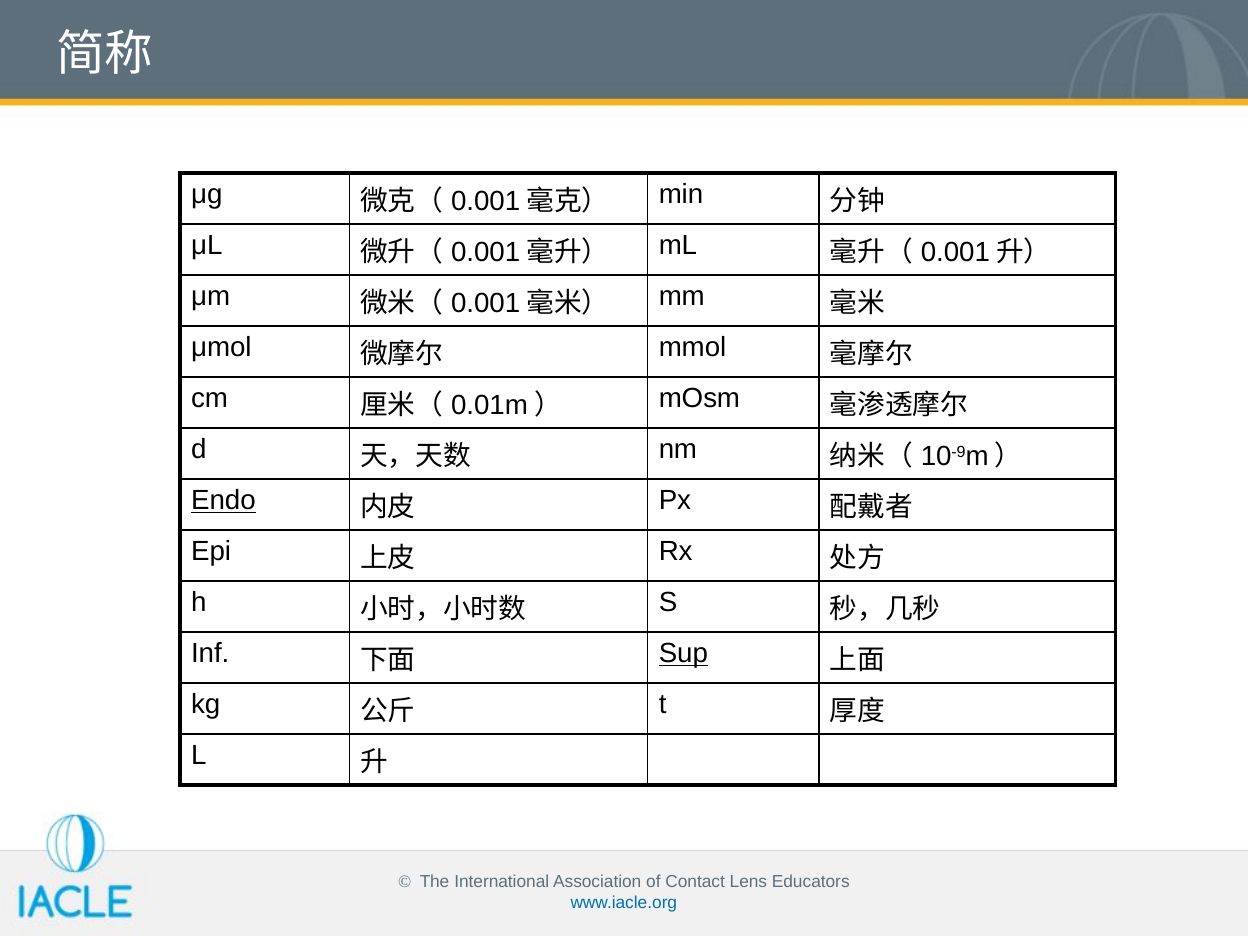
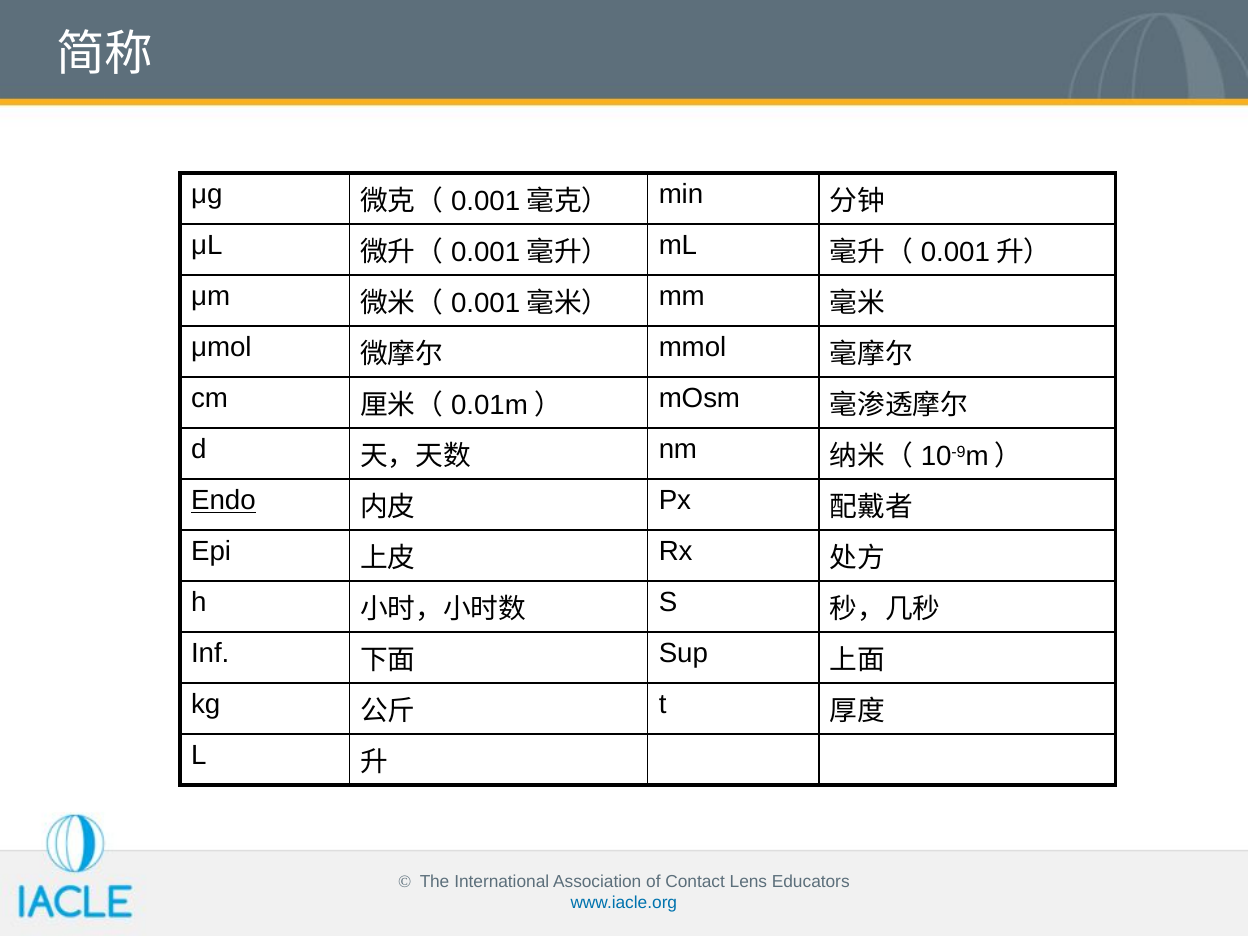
Sup underline: present -> none
